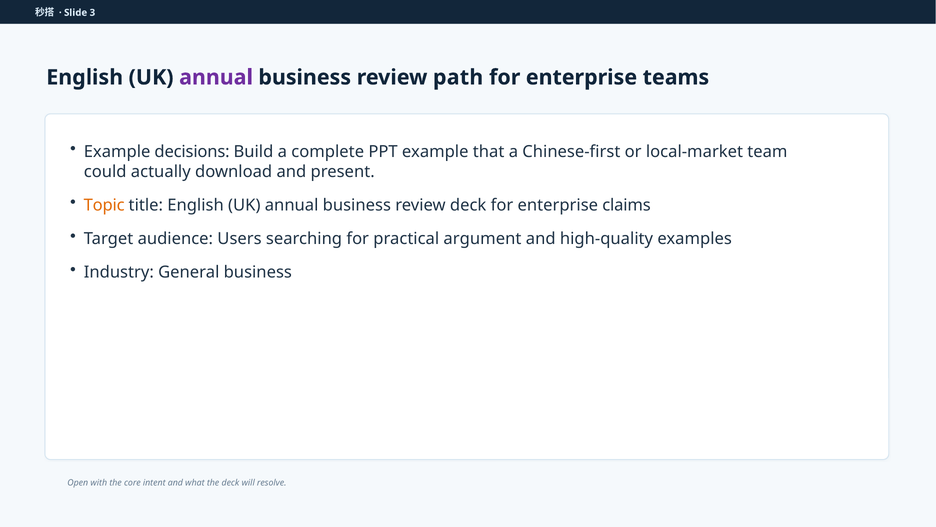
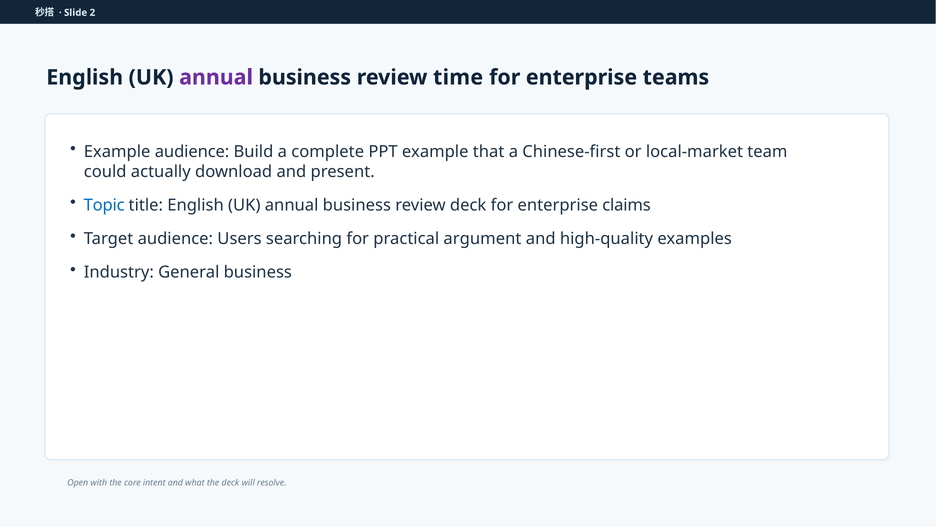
3: 3 -> 2
path: path -> time
Example decisions: decisions -> audience
Topic colour: orange -> blue
